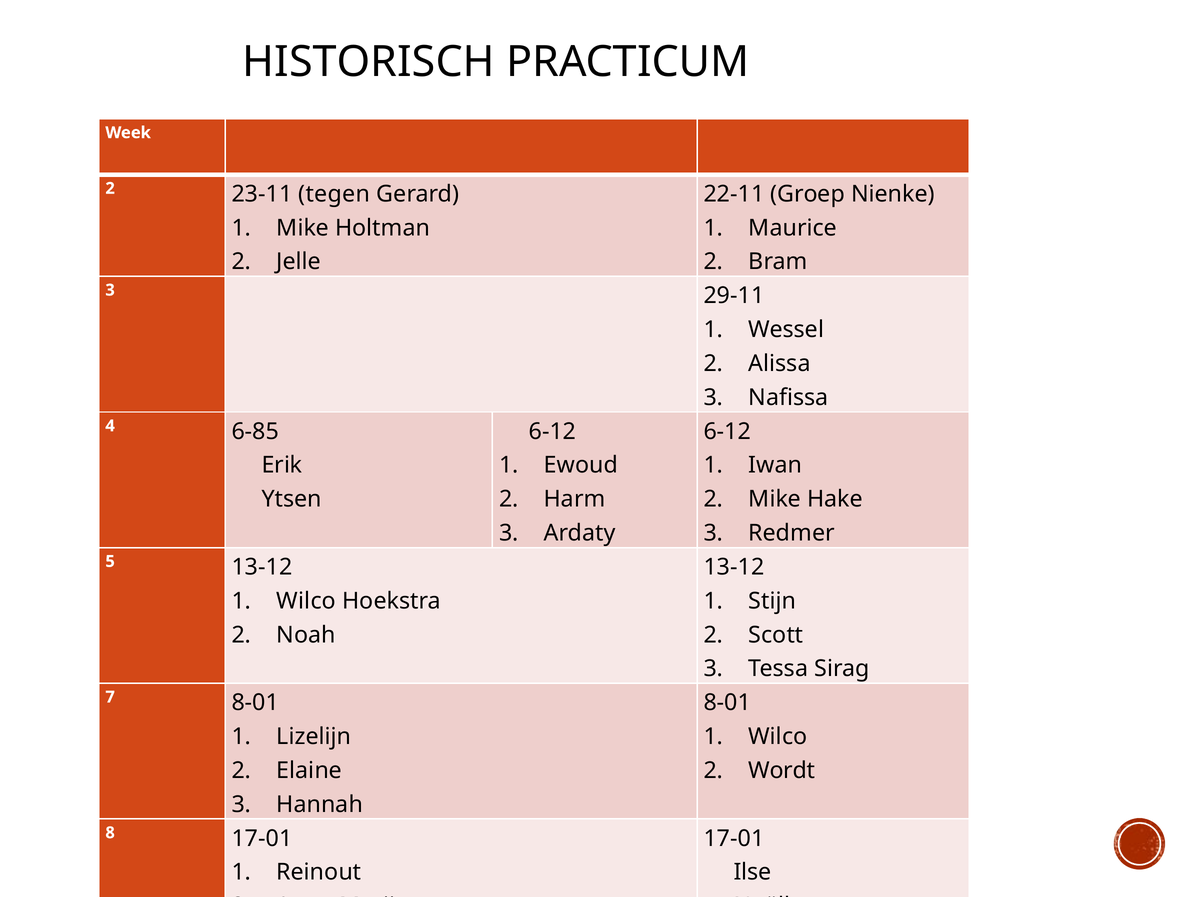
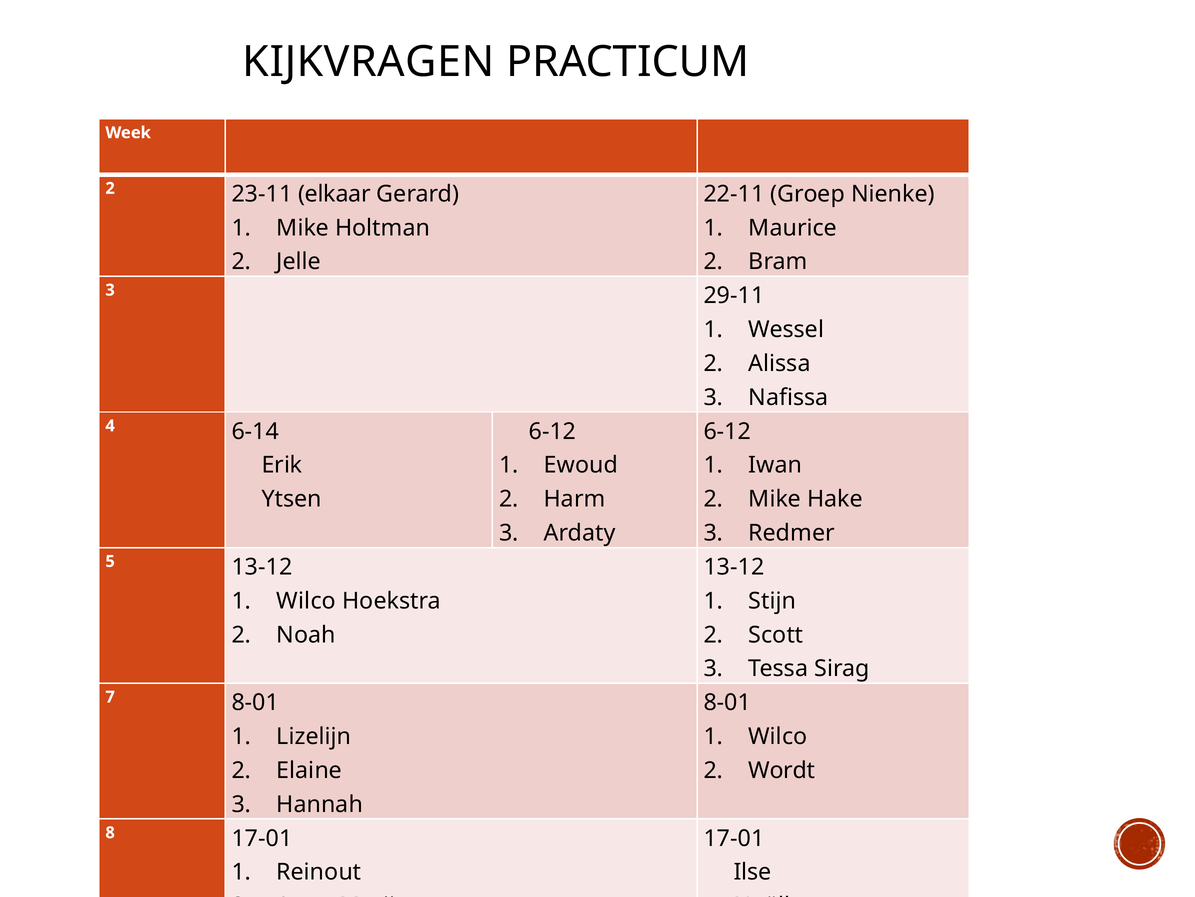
HISTORISCH: HISTORISCH -> KIJKVRAGEN
tegen: tegen -> elkaar
6-85: 6-85 -> 6-14
